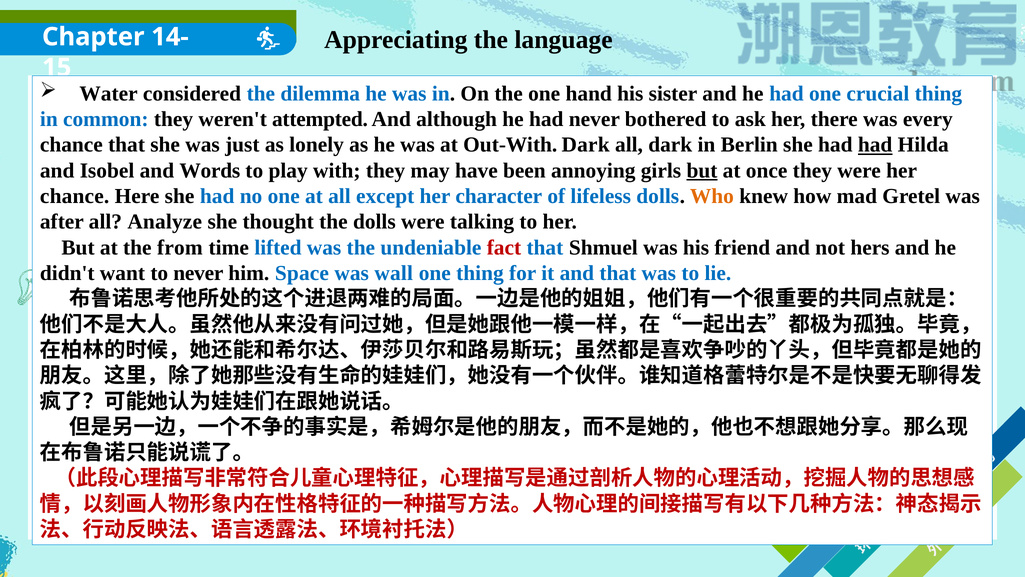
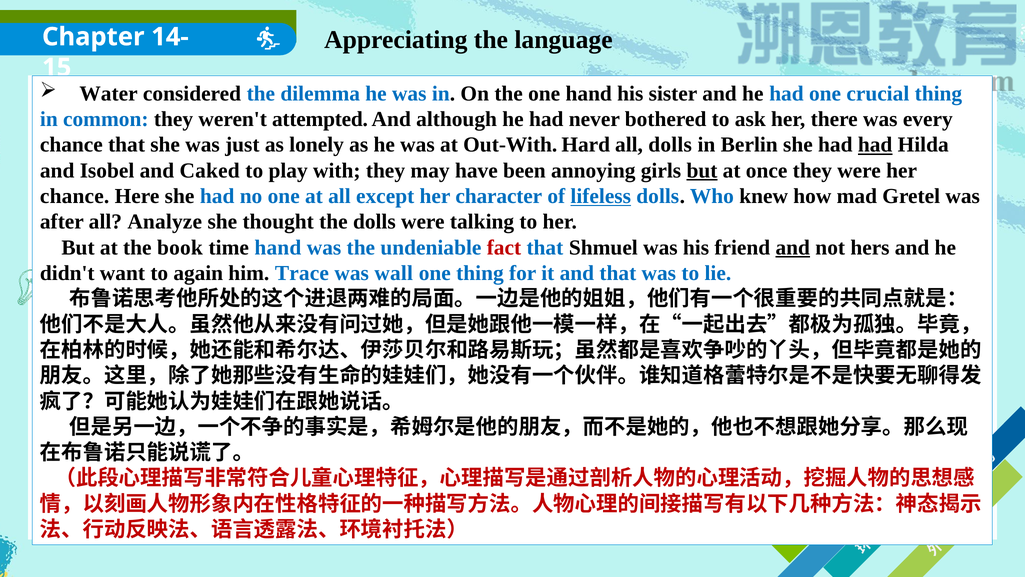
Out-With Dark: Dark -> Hard
all dark: dark -> dolls
Words: Words -> Caked
lifeless underline: none -> present
Who colour: orange -> blue
from: from -> book
time lifted: lifted -> hand
and at (793, 247) underline: none -> present
to never: never -> again
Space: Space -> Trace
